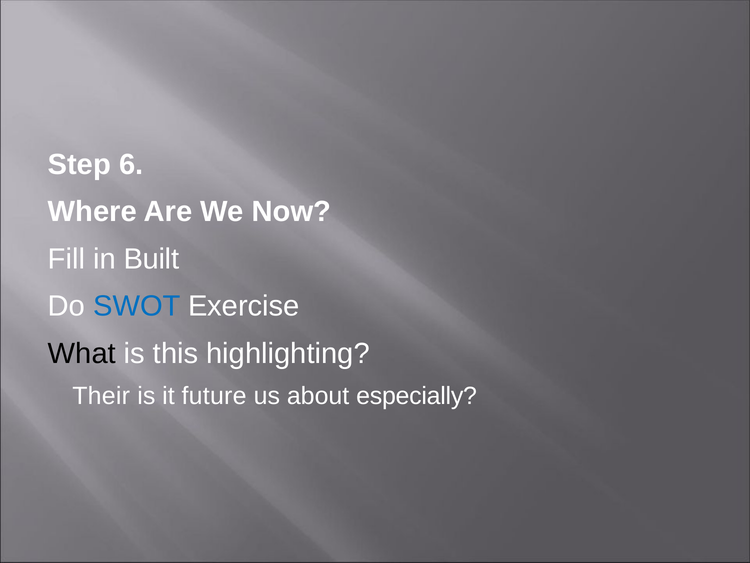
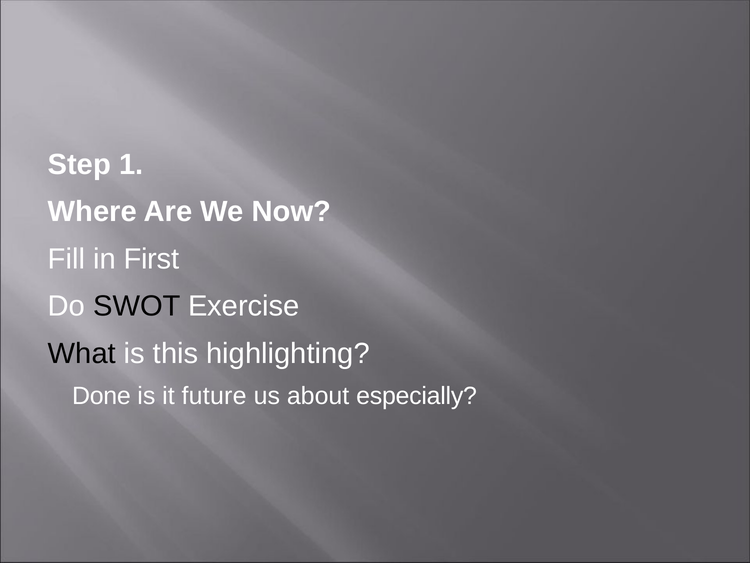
6: 6 -> 1
Built: Built -> First
SWOT colour: blue -> black
Their: Their -> Done
